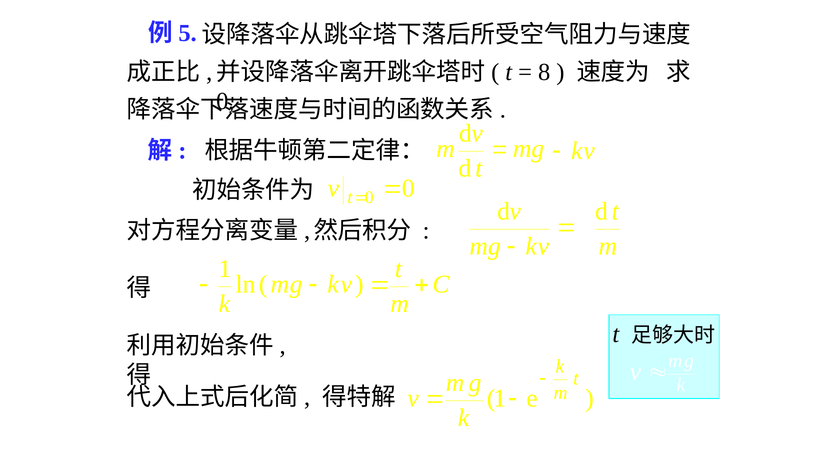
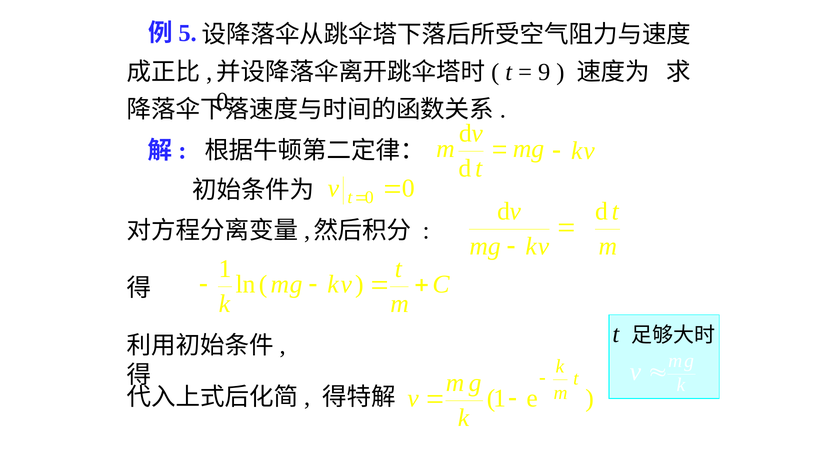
8: 8 -> 9
